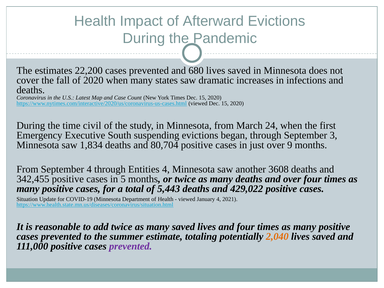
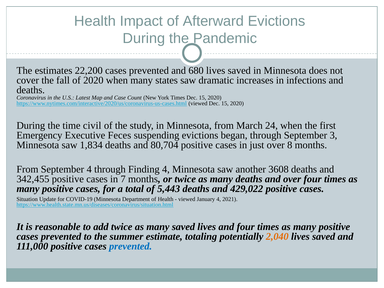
South: South -> Feces
9: 9 -> 8
Entities: Entities -> Finding
5: 5 -> 7
prevented at (131, 246) colour: purple -> blue
